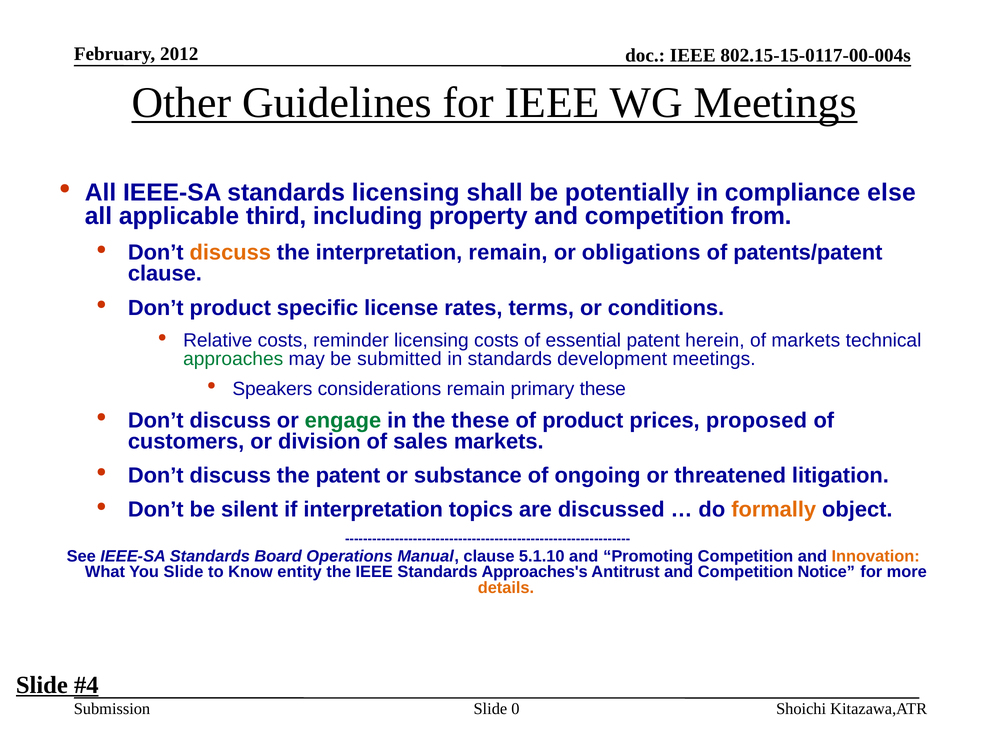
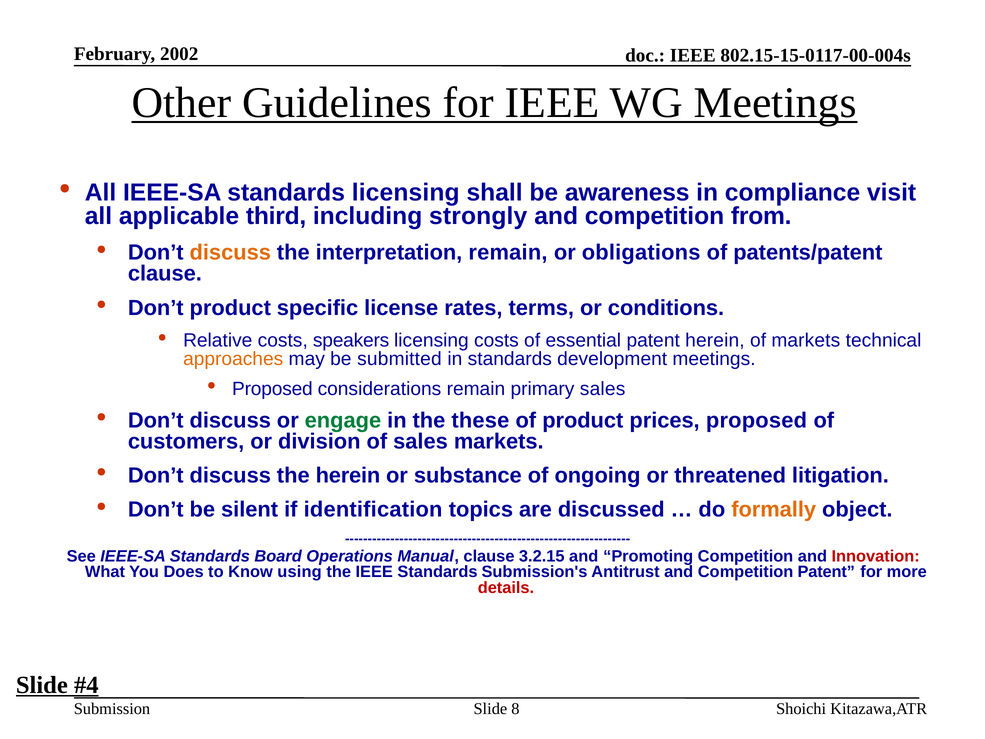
2012: 2012 -> 2002
potentially: potentially -> awareness
else: else -> visit
property: property -> strongly
reminder: reminder -> speakers
approaches colour: green -> orange
Speakers at (272, 389): Speakers -> Proposed
primary these: these -> sales
the patent: patent -> herein
if interpretation: interpretation -> identification
5.1.10: 5.1.10 -> 3.2.15
Innovation colour: orange -> red
You Slide: Slide -> Does
entity: entity -> using
Approaches's: Approaches's -> Submission's
Competition Notice: Notice -> Patent
details colour: orange -> red
0: 0 -> 8
